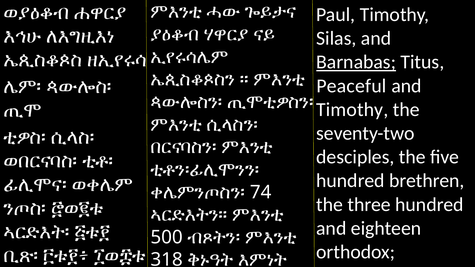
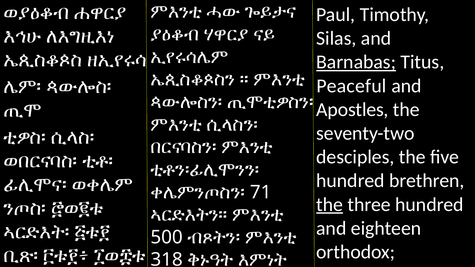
Timothy at (352, 110): Timothy -> Apostles
74: 74 -> 71
the at (330, 205) underline: none -> present
